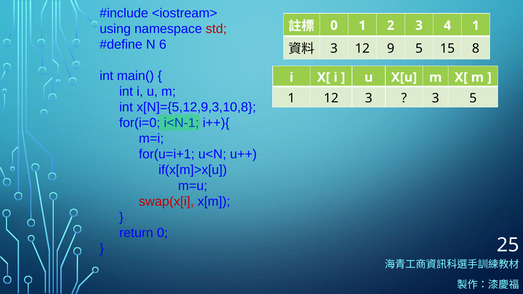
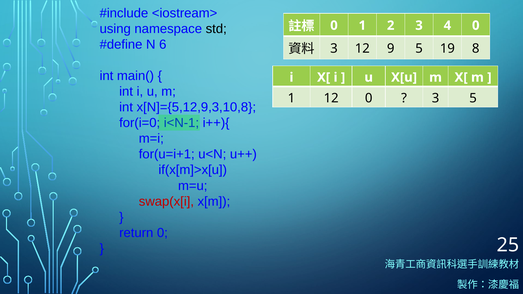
4 1: 1 -> 0
std colour: red -> black
15: 15 -> 19
12 3: 3 -> 0
